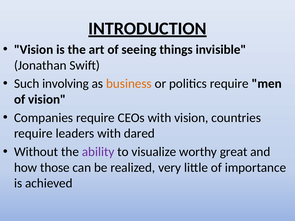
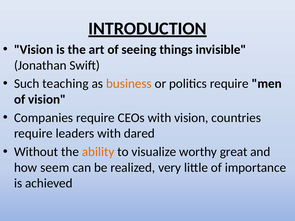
involving: involving -> teaching
ability colour: purple -> orange
those: those -> seem
